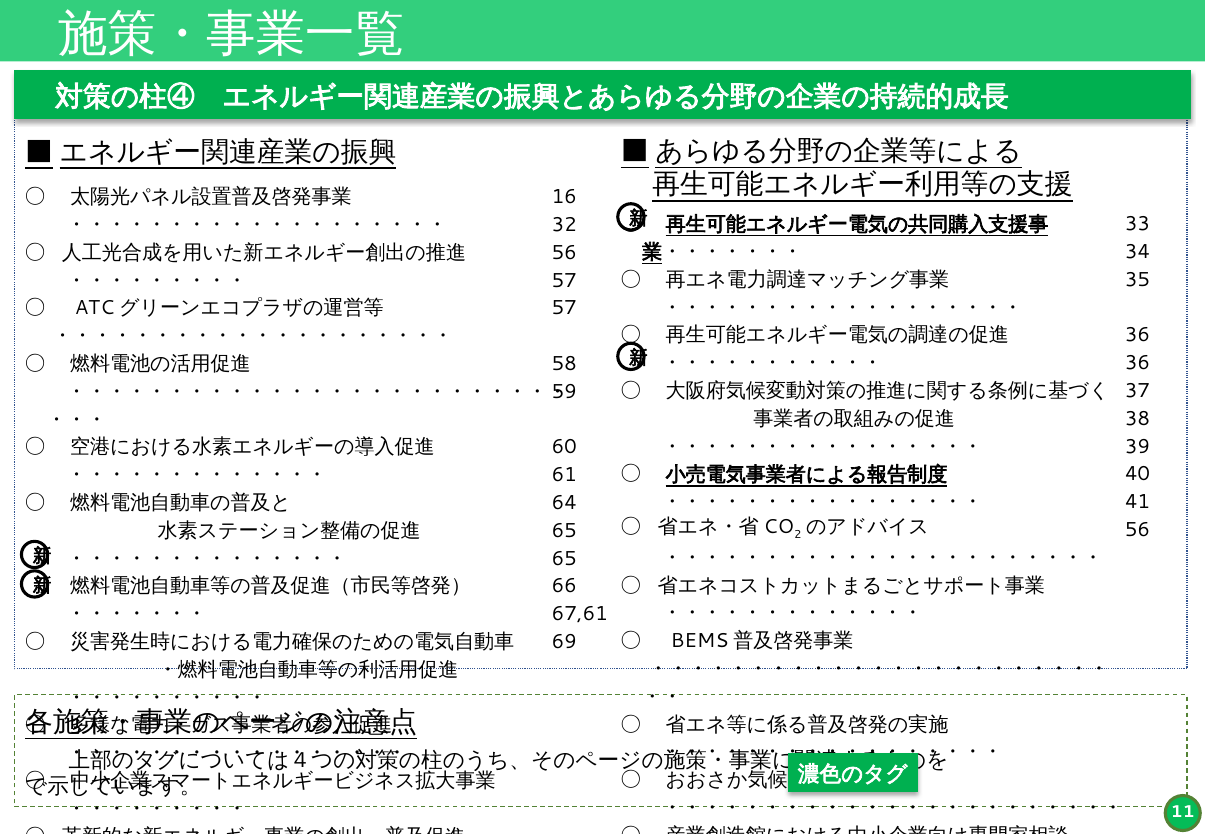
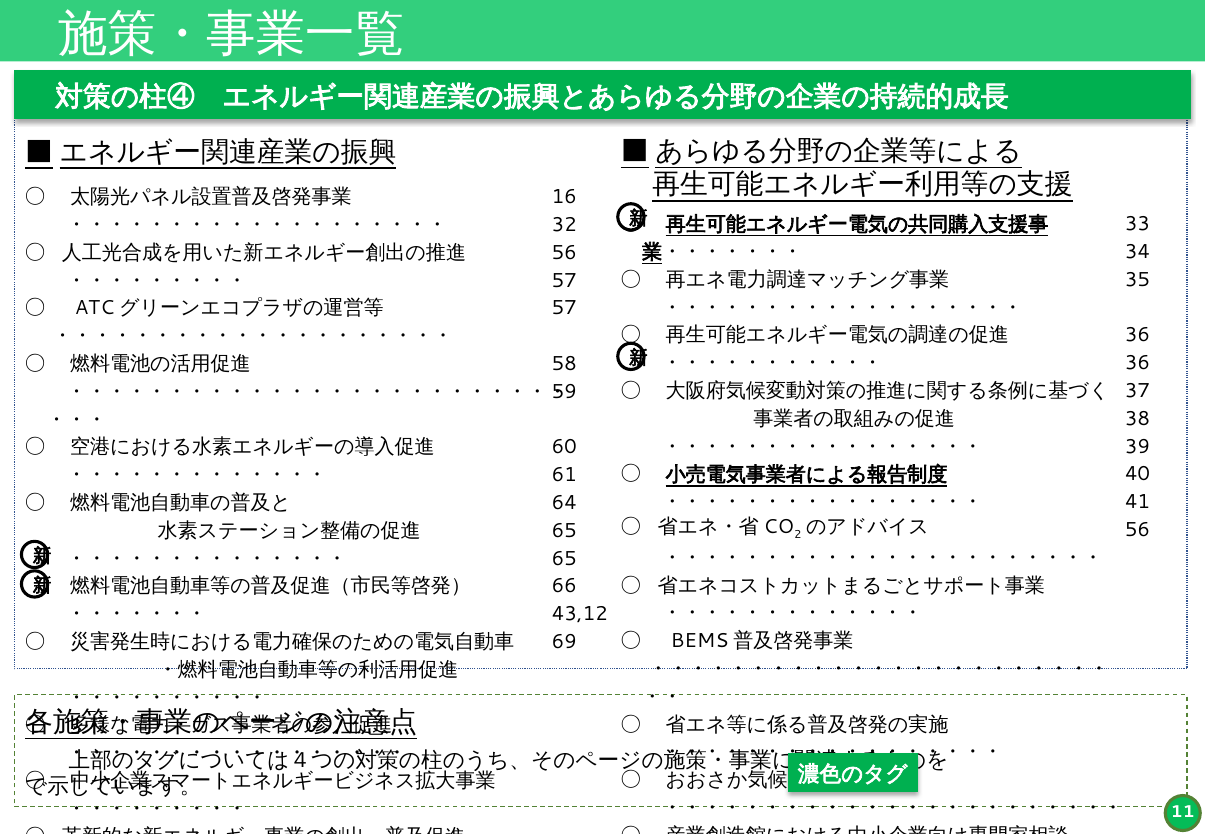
67,61: 67,61 -> 43,12
